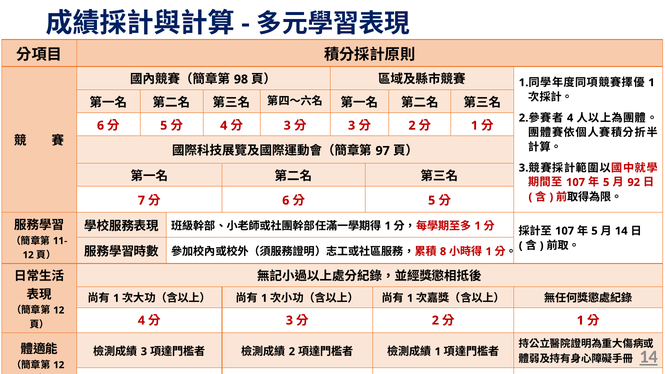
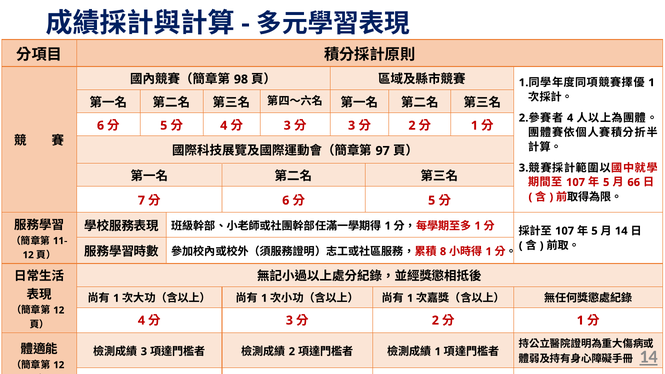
92: 92 -> 66
